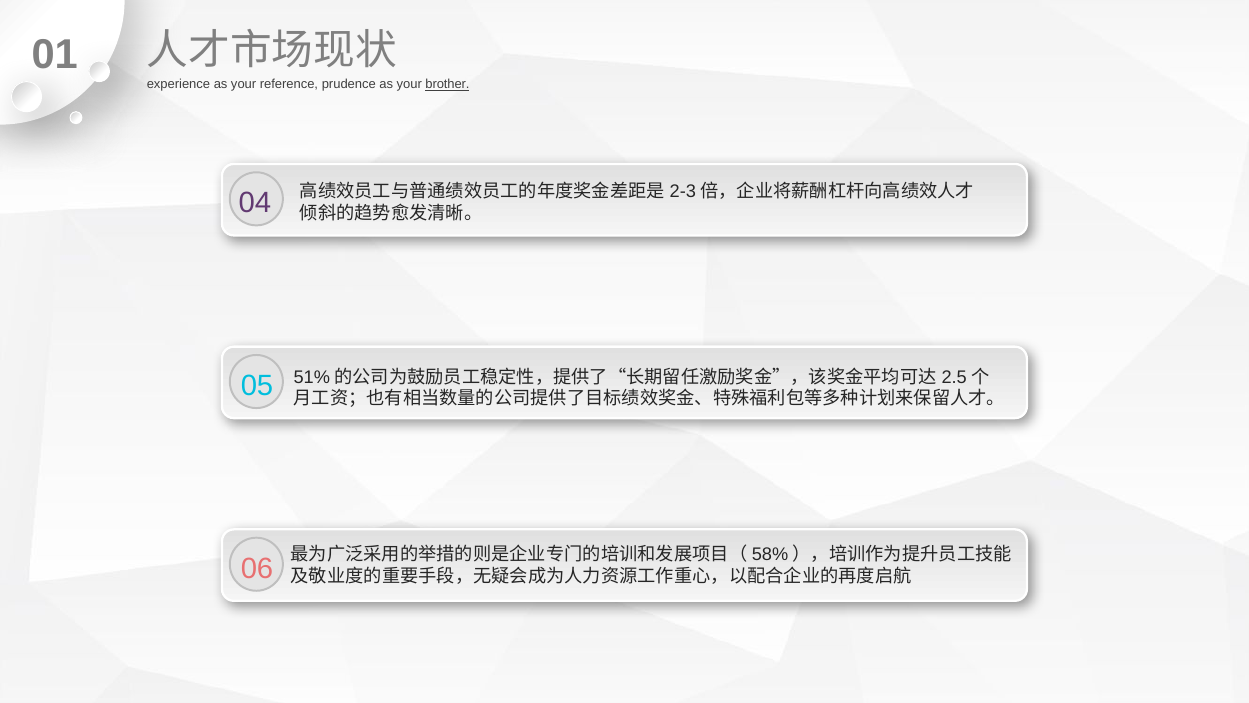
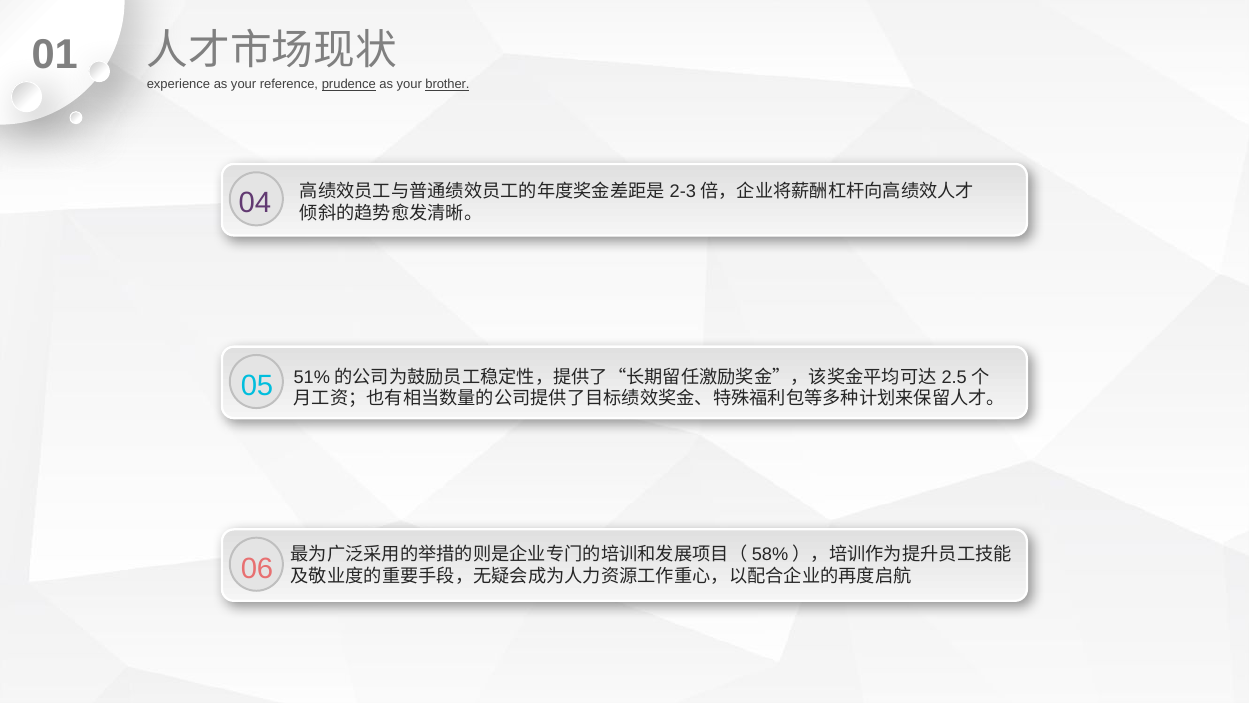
prudence underline: none -> present
